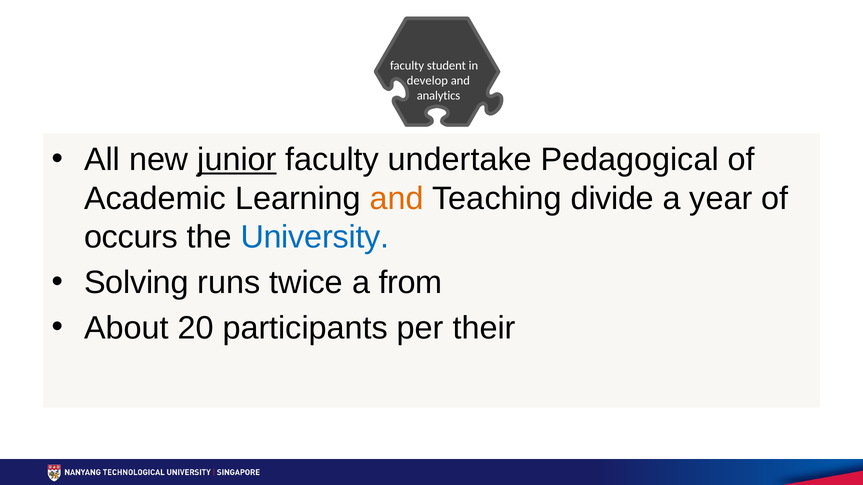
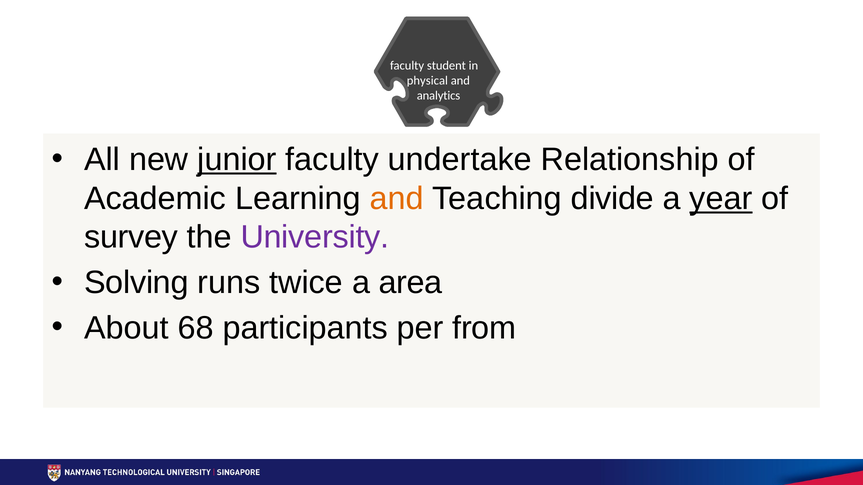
develop: develop -> physical
Pedagogical: Pedagogical -> Relationship
year underline: none -> present
occurs: occurs -> survey
University colour: blue -> purple
from: from -> area
20: 20 -> 68
their: their -> from
